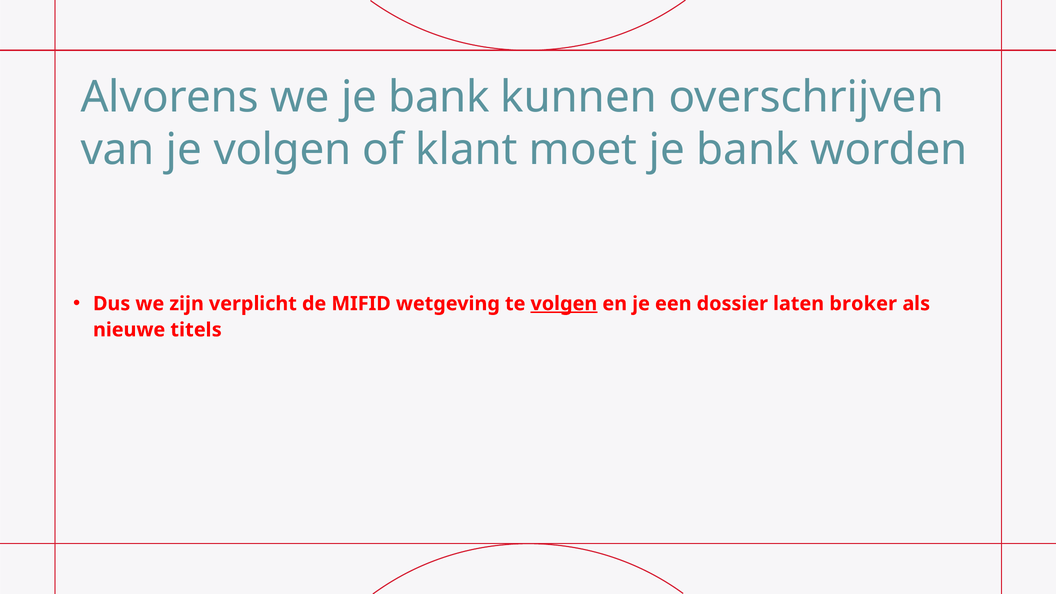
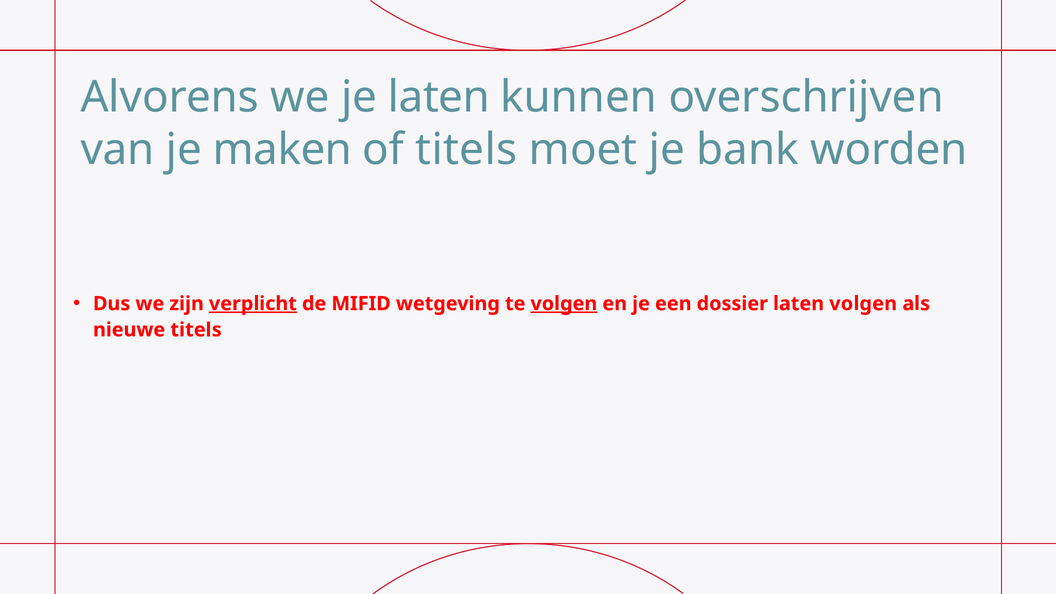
we je bank: bank -> laten
je volgen: volgen -> maken
of klant: klant -> titels
verplicht underline: none -> present
laten broker: broker -> volgen
